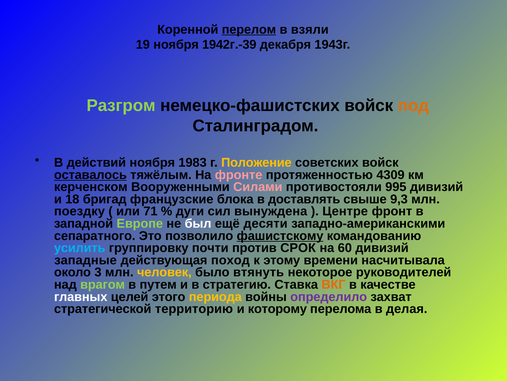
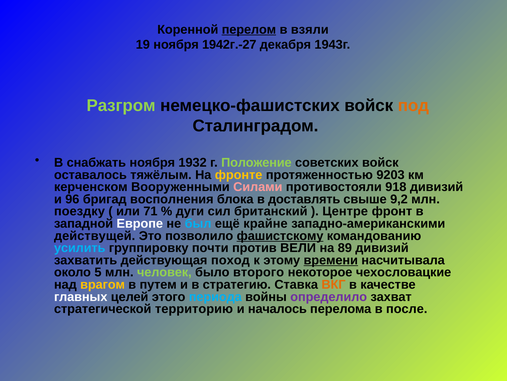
1942г.-39: 1942г.-39 -> 1942г.-27
действий: действий -> снабжать
1983: 1983 -> 1932
Положение colour: yellow -> light green
оставалось underline: present -> none
фронте colour: pink -> yellow
4309: 4309 -> 9203
995: 995 -> 918
18: 18 -> 96
французские: французские -> восполнения
9,3: 9,3 -> 9,2
вынуждена: вынуждена -> британский
Европе colour: light green -> white
был colour: white -> light blue
десяти: десяти -> крайне
сепаратного: сепаратного -> действущей
СРОК: СРОК -> ВЕЛИ
60: 60 -> 89
западные: западные -> захватить
времени underline: none -> present
3: 3 -> 5
человек colour: yellow -> light green
втянуть: втянуть -> второго
руководителей: руководителей -> чехословацкие
врагом colour: light green -> yellow
периода colour: yellow -> light blue
которому: которому -> началось
делая: делая -> после
